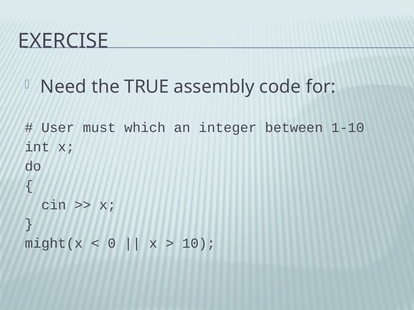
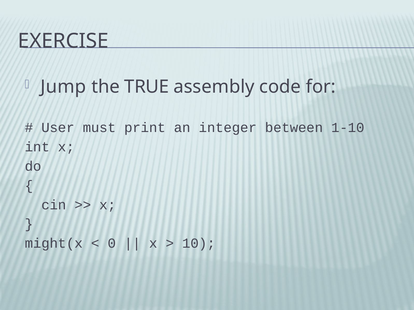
Need: Need -> Jump
which: which -> print
